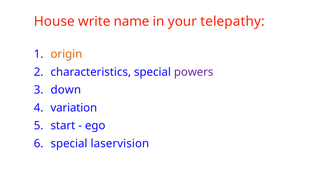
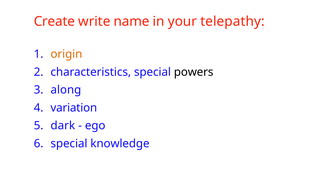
House: House -> Create
powers colour: purple -> black
down: down -> along
start: start -> dark
laservision: laservision -> knowledge
